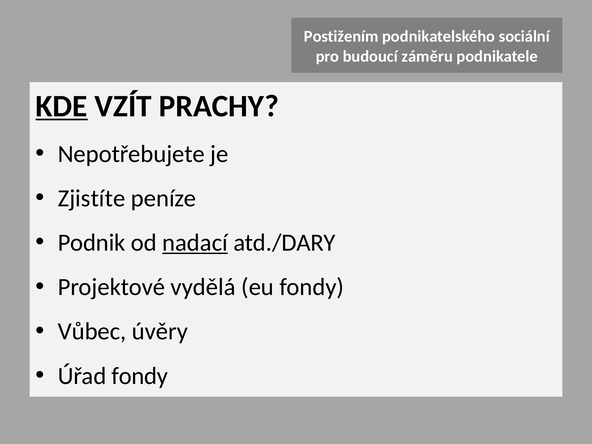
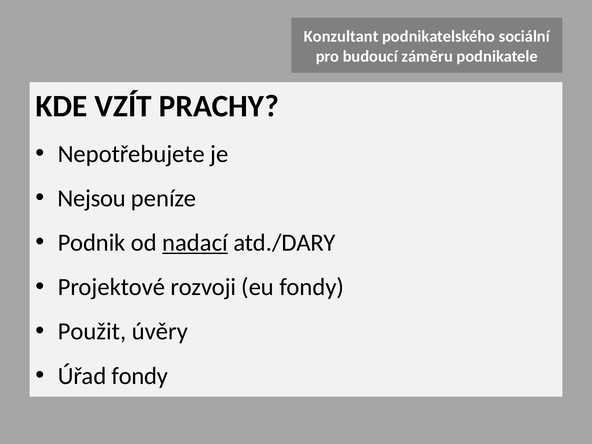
Postižením: Postižením -> Konzultant
KDE underline: present -> none
Zjistíte: Zjistíte -> Nejsou
vydělá: vydělá -> rozvoji
Vůbec: Vůbec -> Použit
